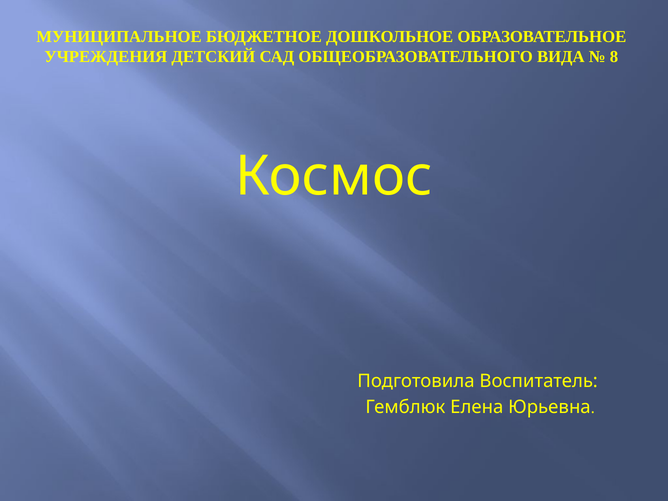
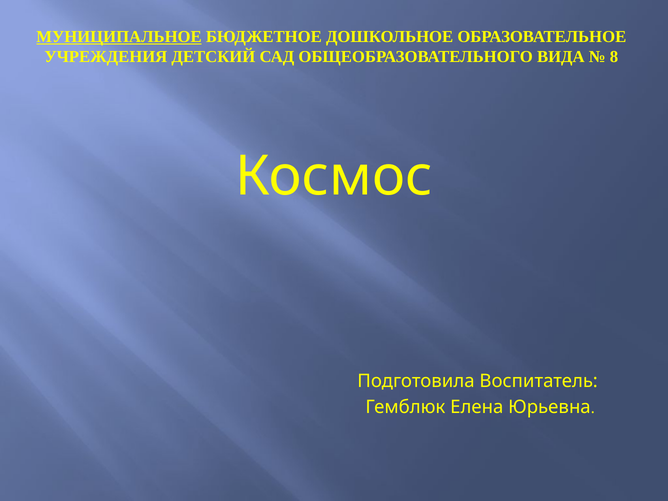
МУНИЦИПАЛЬНОЕ underline: none -> present
